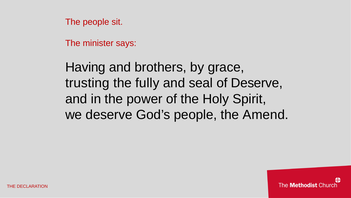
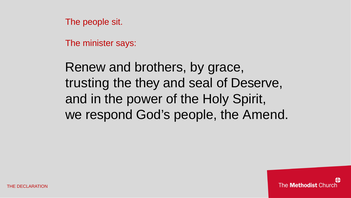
Having: Having -> Renew
fully: fully -> they
we deserve: deserve -> respond
